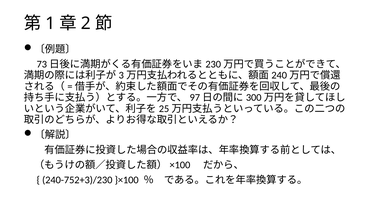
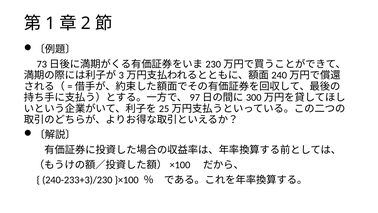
240-752+3)/230: 240-752+3)/230 -> 240-233+3)/230
